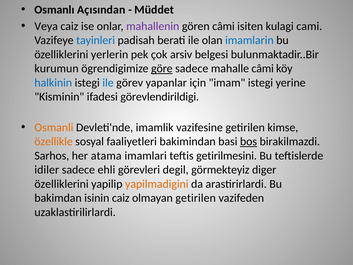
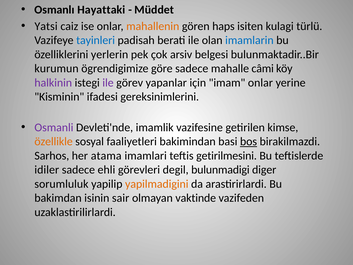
Açısından: Açısından -> Hayattaki
Veya: Veya -> Yatsi
mahallenin colour: purple -> orange
gören câmi: câmi -> haps
cami: cami -> türlü
göre underline: present -> none
halkinin colour: blue -> purple
ile at (108, 83) colour: blue -> purple
imam istegi: istegi -> onlar
görevlendirildigi: görevlendirildigi -> gereksinimlerini
Osmanli colour: orange -> purple
görmekteyiz: görmekteyiz -> bulunmadigi
özelliklerini at (62, 184): özelliklerini -> sorumluluk
isinin caiz: caiz -> sair
olmayan getirilen: getirilen -> vaktinde
